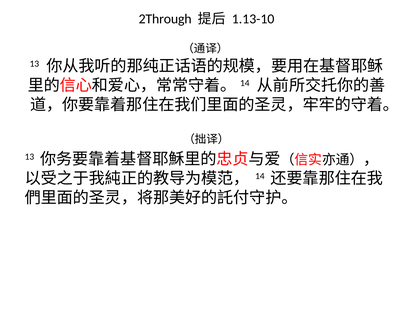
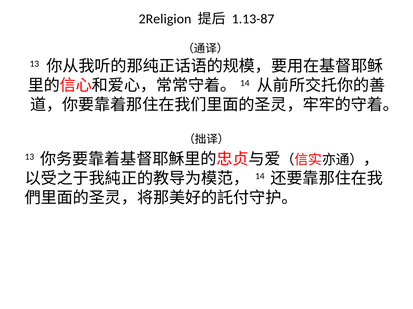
2Through: 2Through -> 2Religion
1.13-10: 1.13-10 -> 1.13-87
